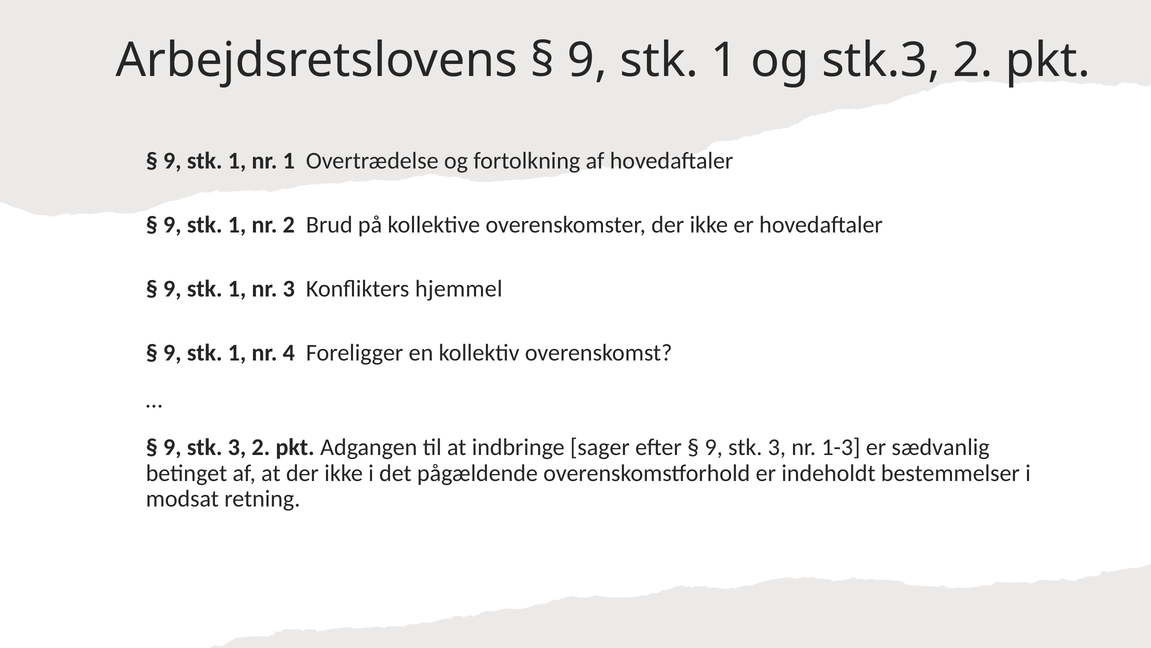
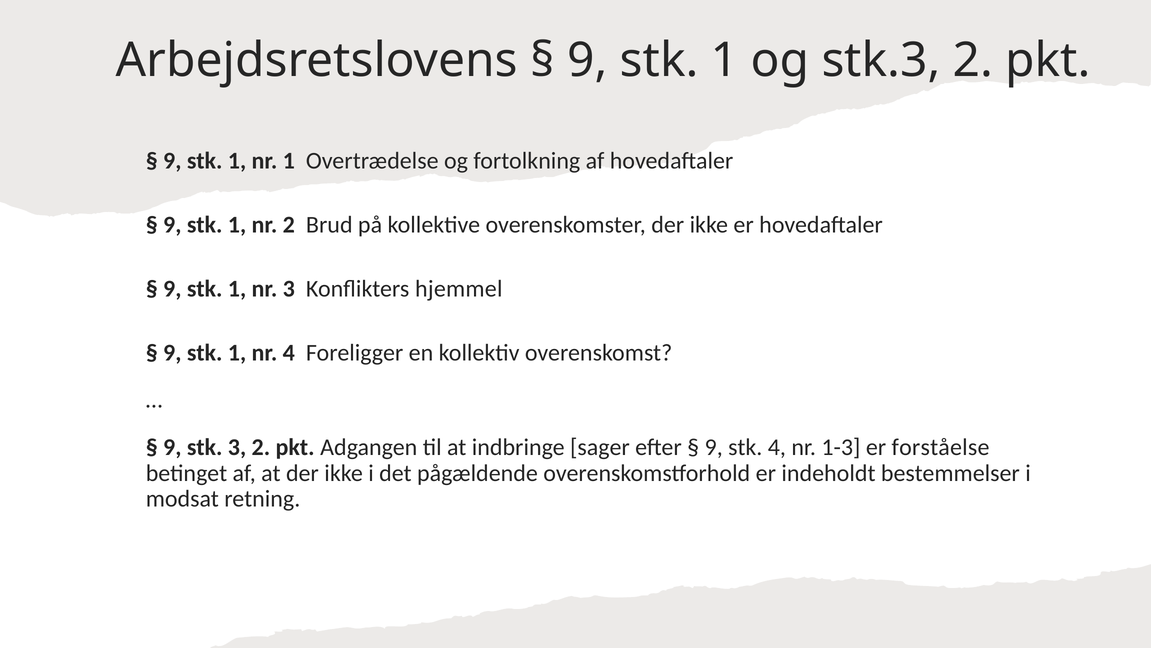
3 at (777, 447): 3 -> 4
sædvanlig: sædvanlig -> forståelse
